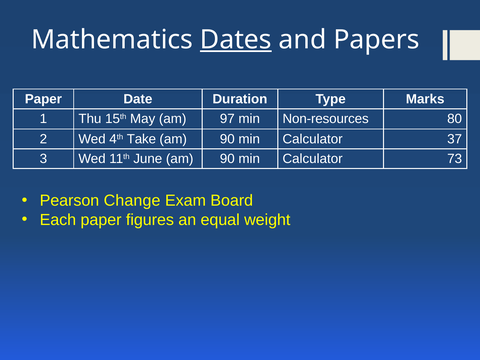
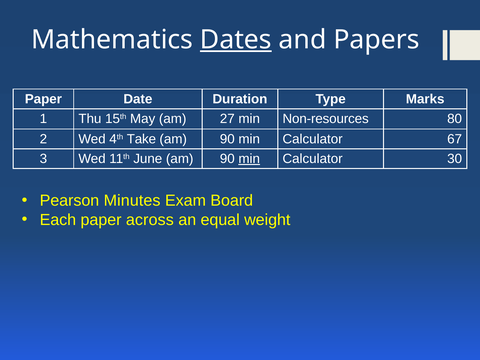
97: 97 -> 27
37: 37 -> 67
min at (249, 159) underline: none -> present
73: 73 -> 30
Change: Change -> Minutes
figures: figures -> across
